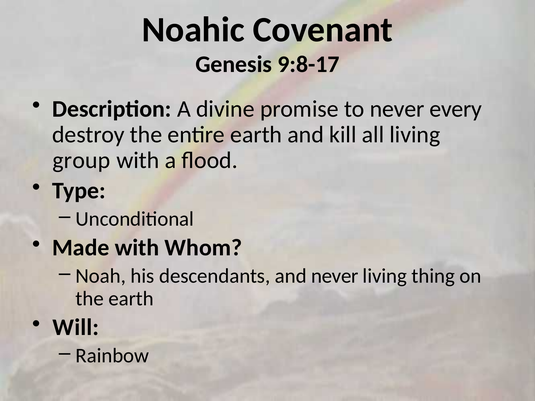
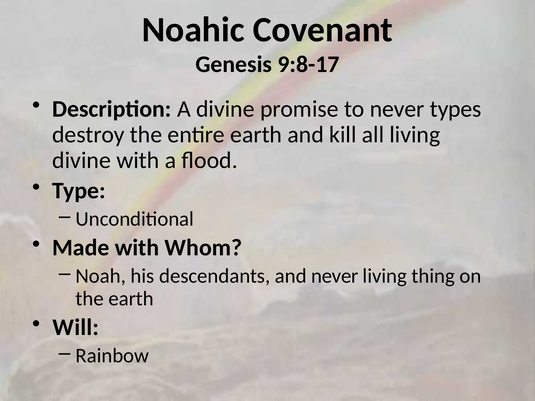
every: every -> types
group at (81, 160): group -> divine
